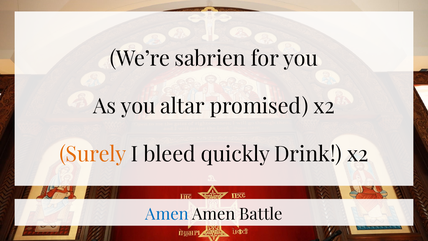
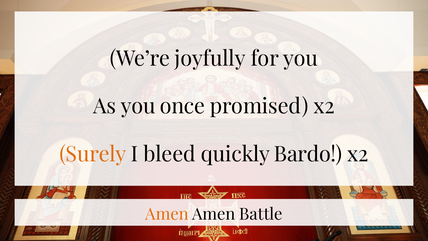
sabrien: sabrien -> joyfully
altar: altar -> once
Drink: Drink -> Bardo
Amen at (167, 214) colour: blue -> orange
